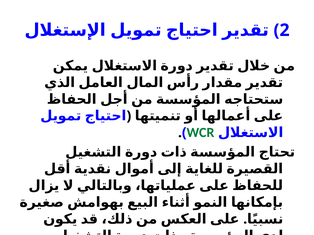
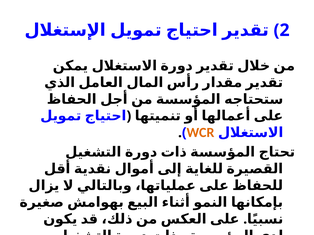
WCR colour: green -> orange
